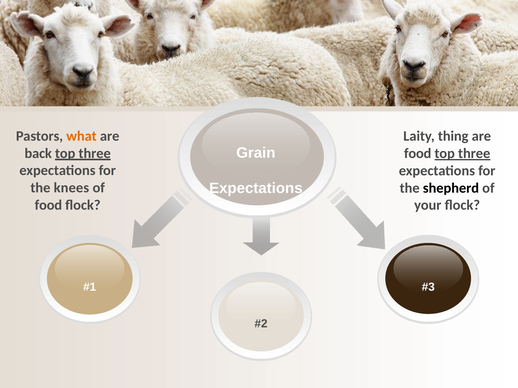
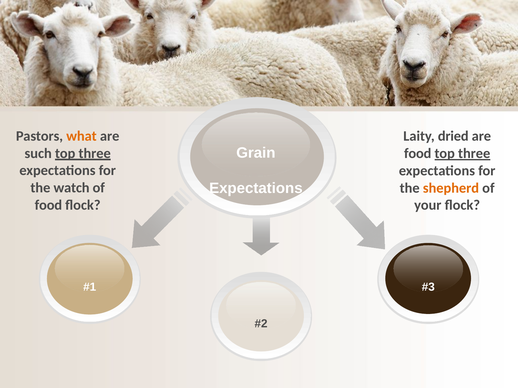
thing: thing -> dried
back: back -> such
knees: knees -> watch
shepherd colour: black -> orange
